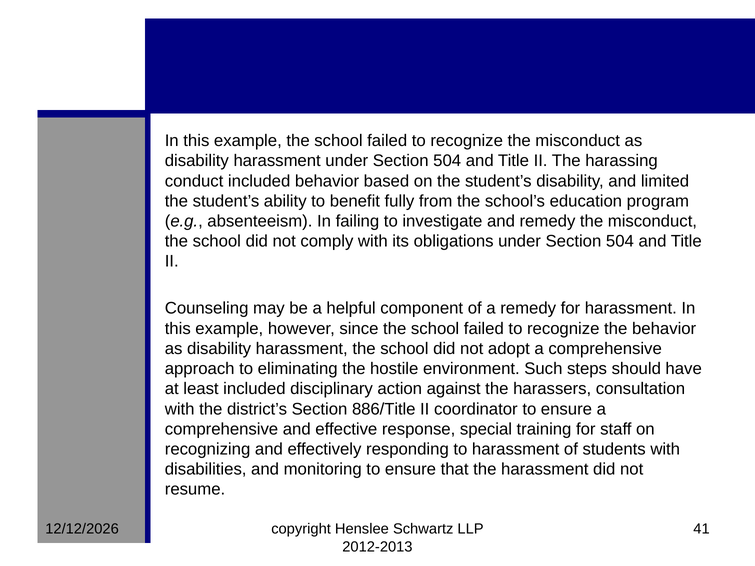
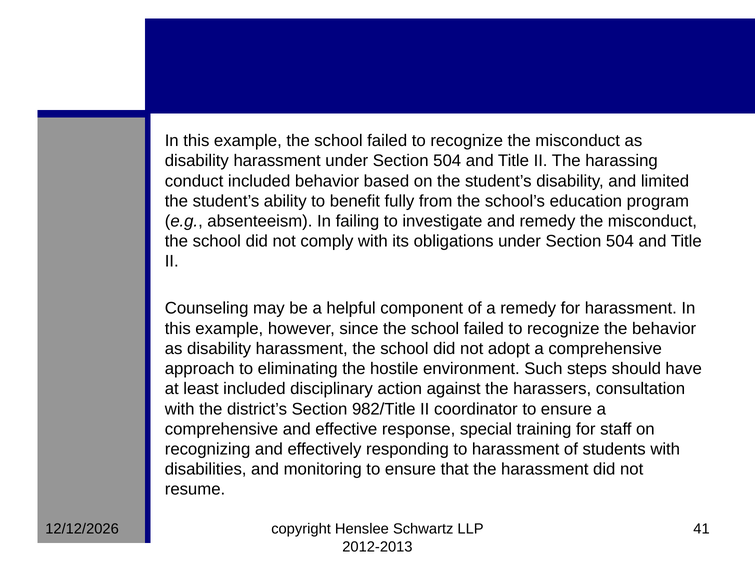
886/Title: 886/Title -> 982/Title
